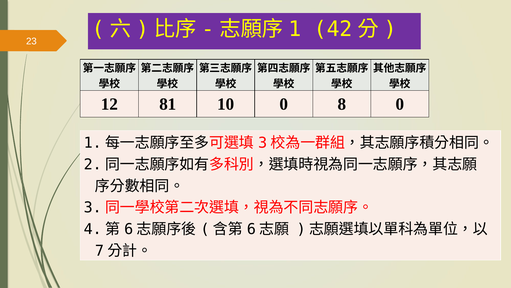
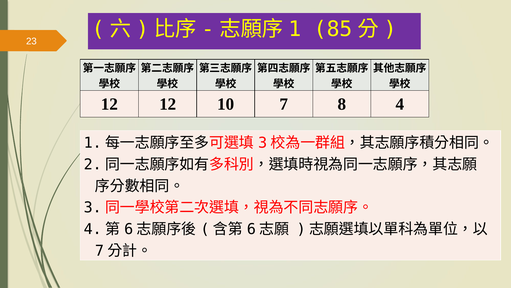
42: 42 -> 85
12 81: 81 -> 12
10 0: 0 -> 7
8 0: 0 -> 4
